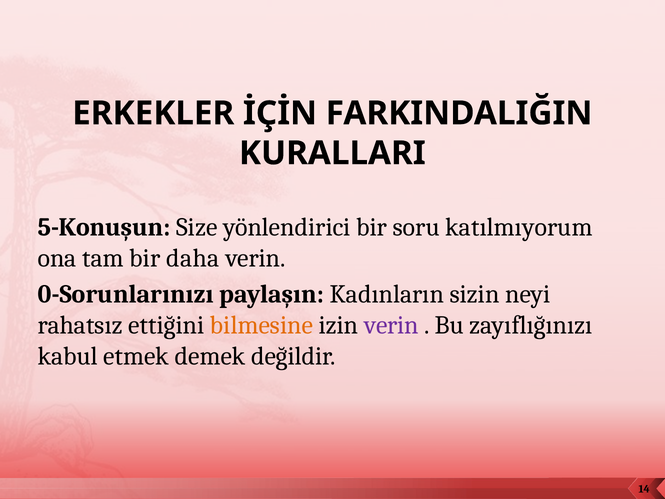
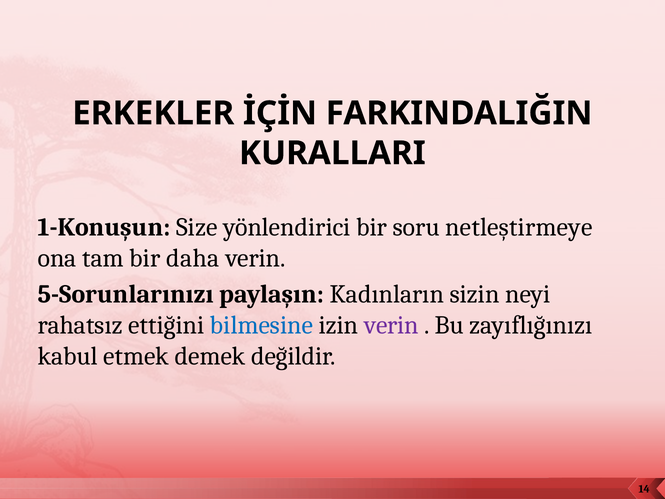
5-Konuşun: 5-Konuşun -> 1-Konuşun
katılmıyorum: katılmıyorum -> netleştirmeye
0-Sorunlarınızı: 0-Sorunlarınızı -> 5-Sorunlarınızı
bilmesine colour: orange -> blue
